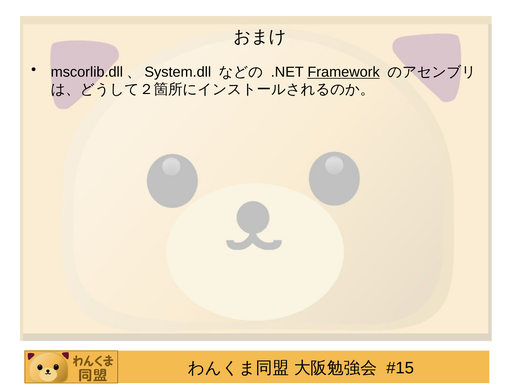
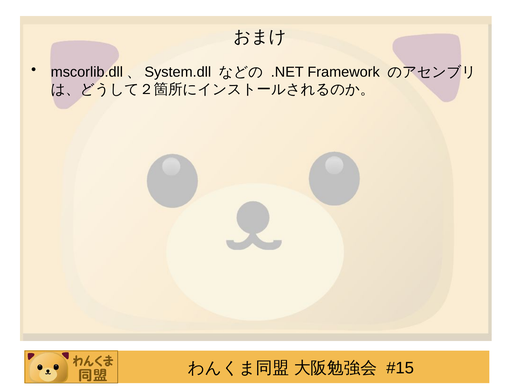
Framework underline: present -> none
